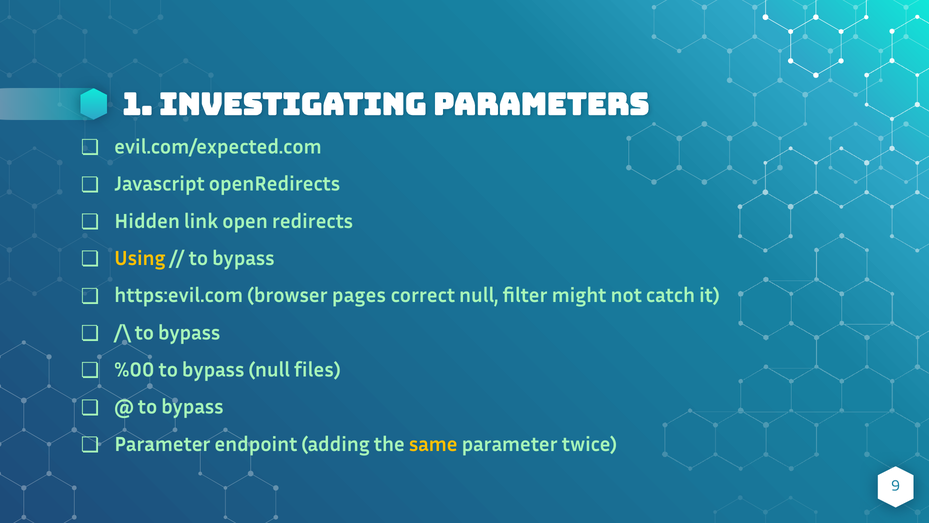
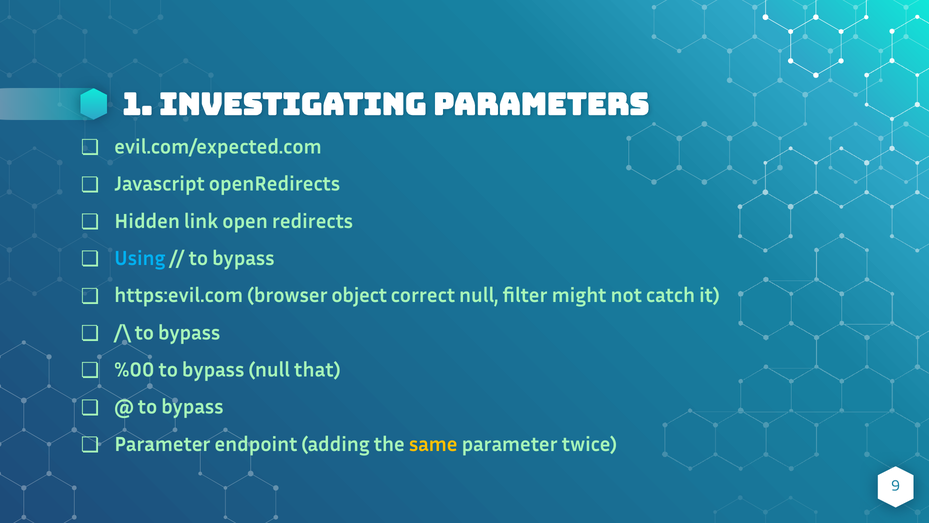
Using colour: yellow -> light blue
pages: pages -> object
files: files -> that
